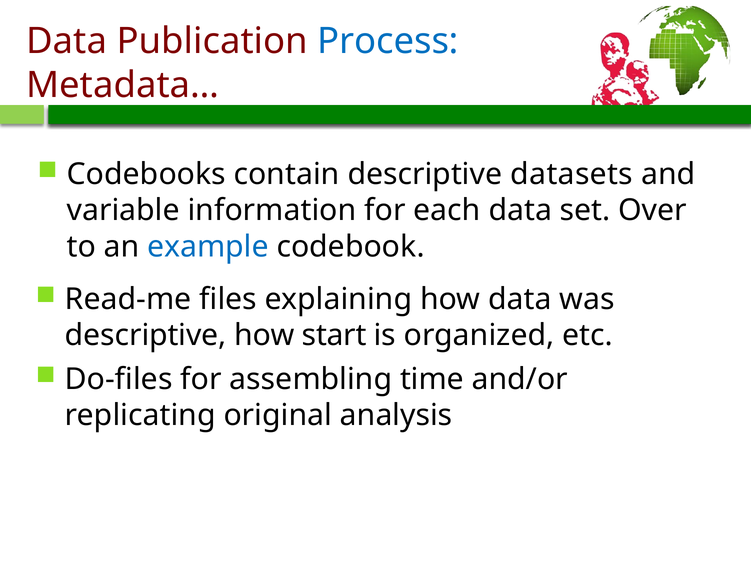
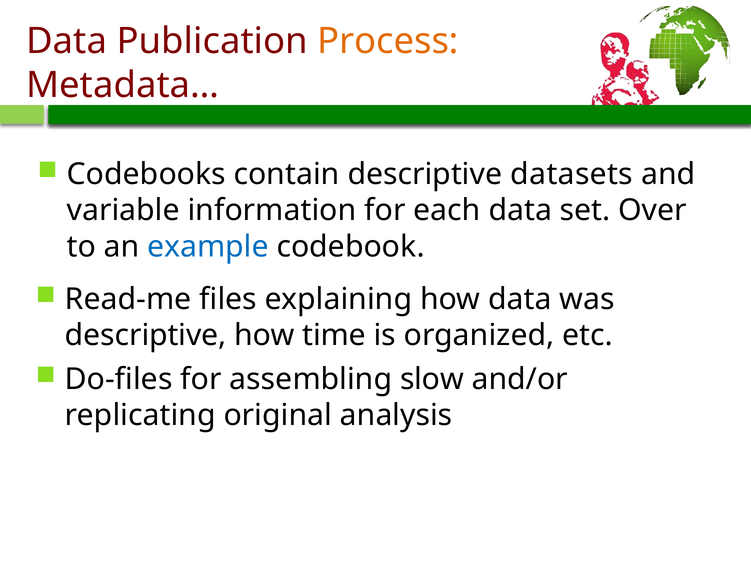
Process colour: blue -> orange
start: start -> time
time: time -> slow
